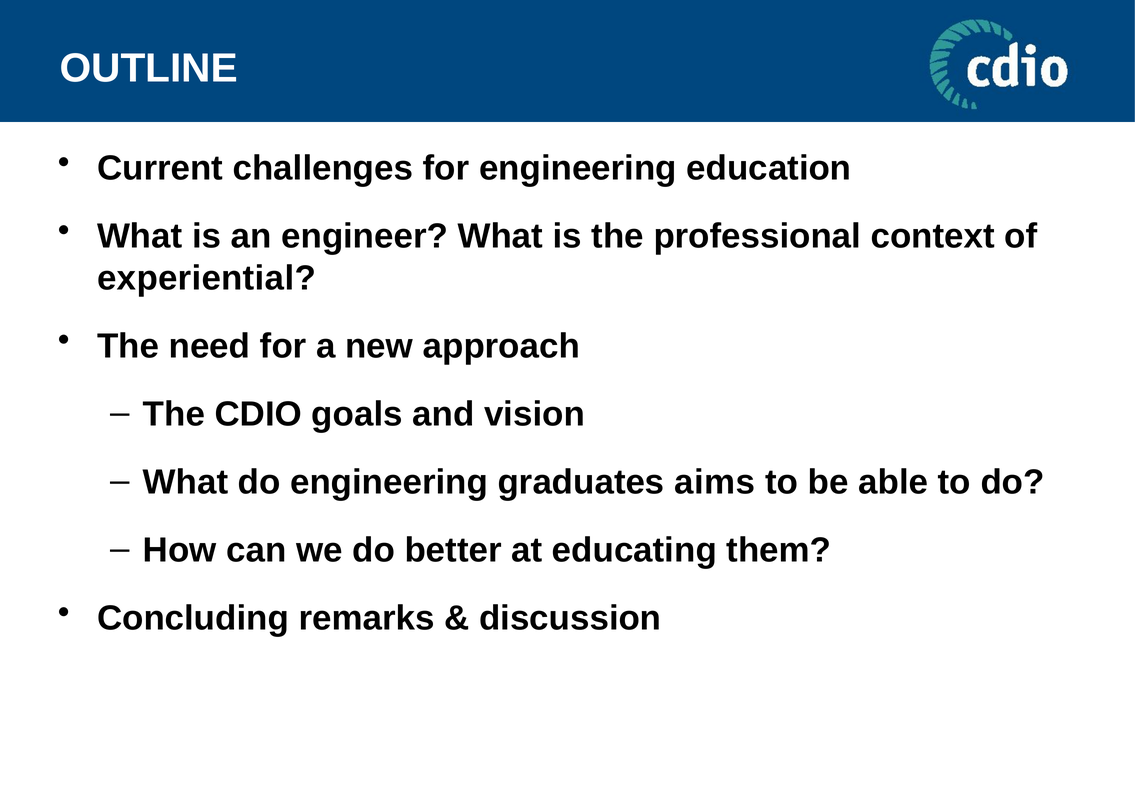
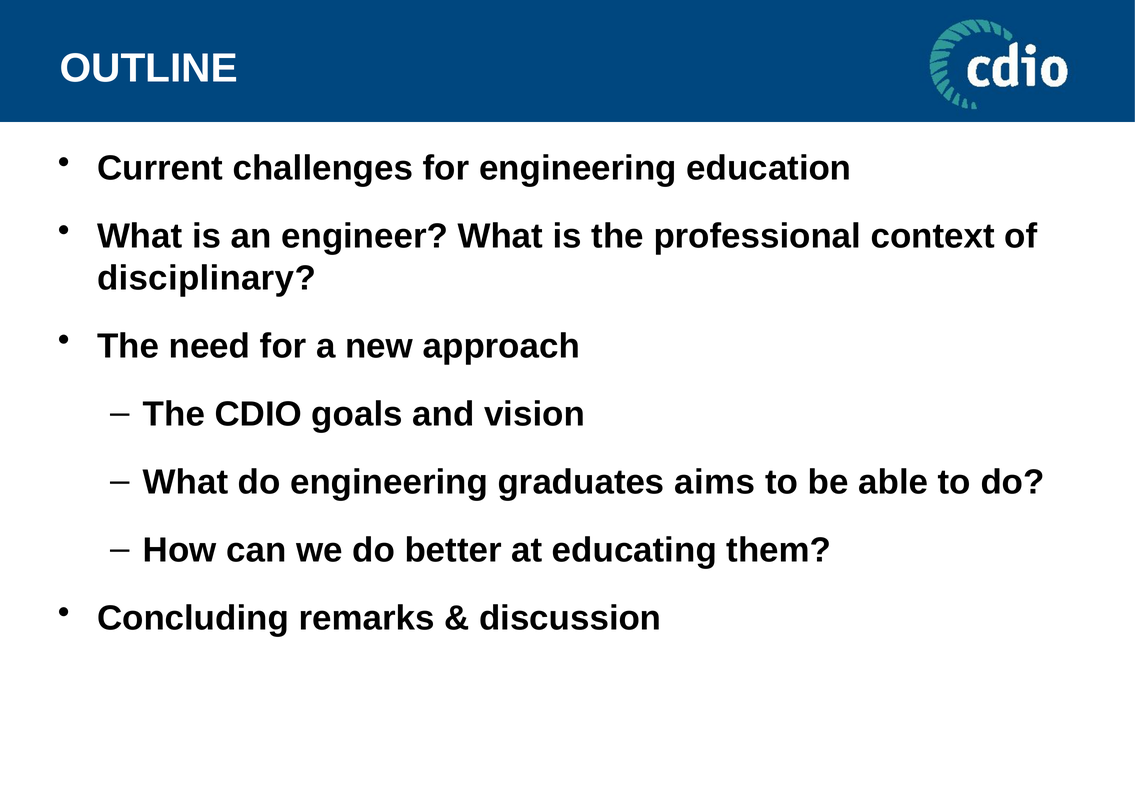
experiential: experiential -> disciplinary
